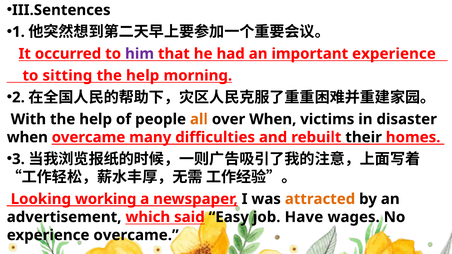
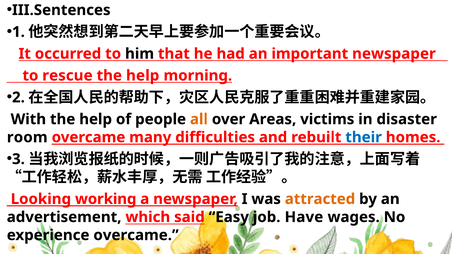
him colour: purple -> black
important experience: experience -> newspaper
sitting: sitting -> rescue
over When: When -> Areas
when at (27, 137): when -> room
their colour: black -> blue
